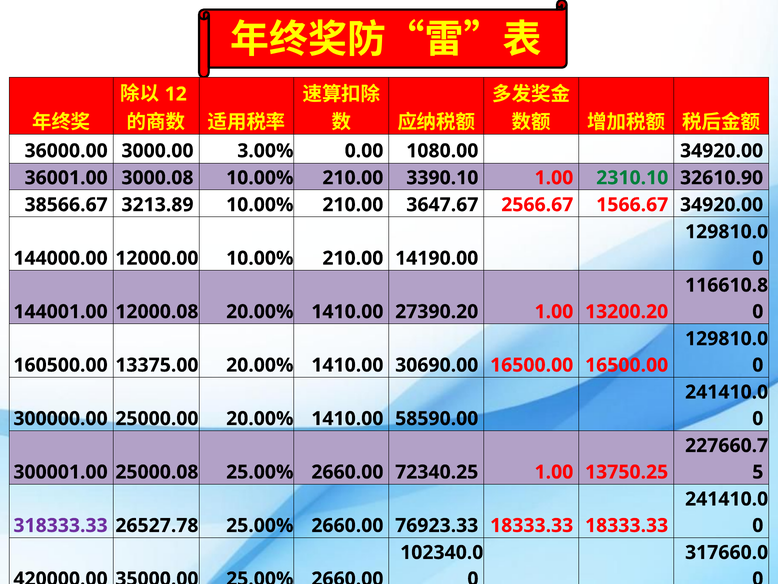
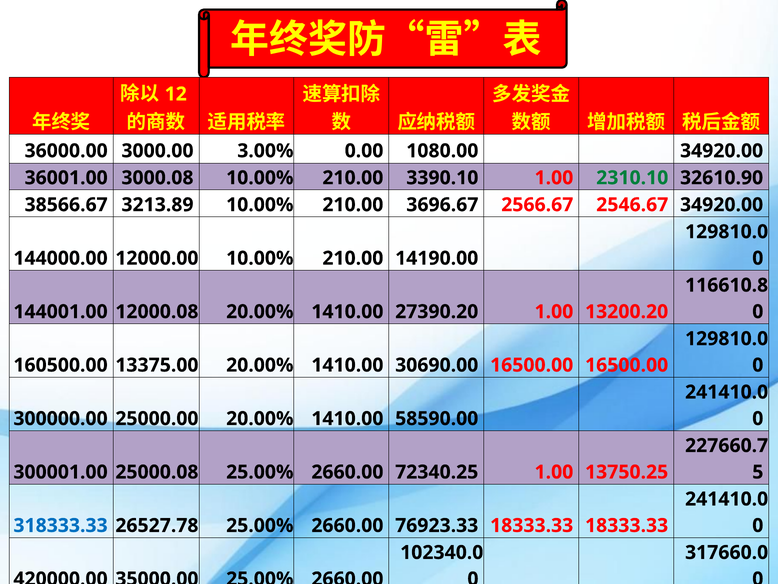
3647.67: 3647.67 -> 3696.67
1566.67: 1566.67 -> 2546.67
318333.33 colour: purple -> blue
